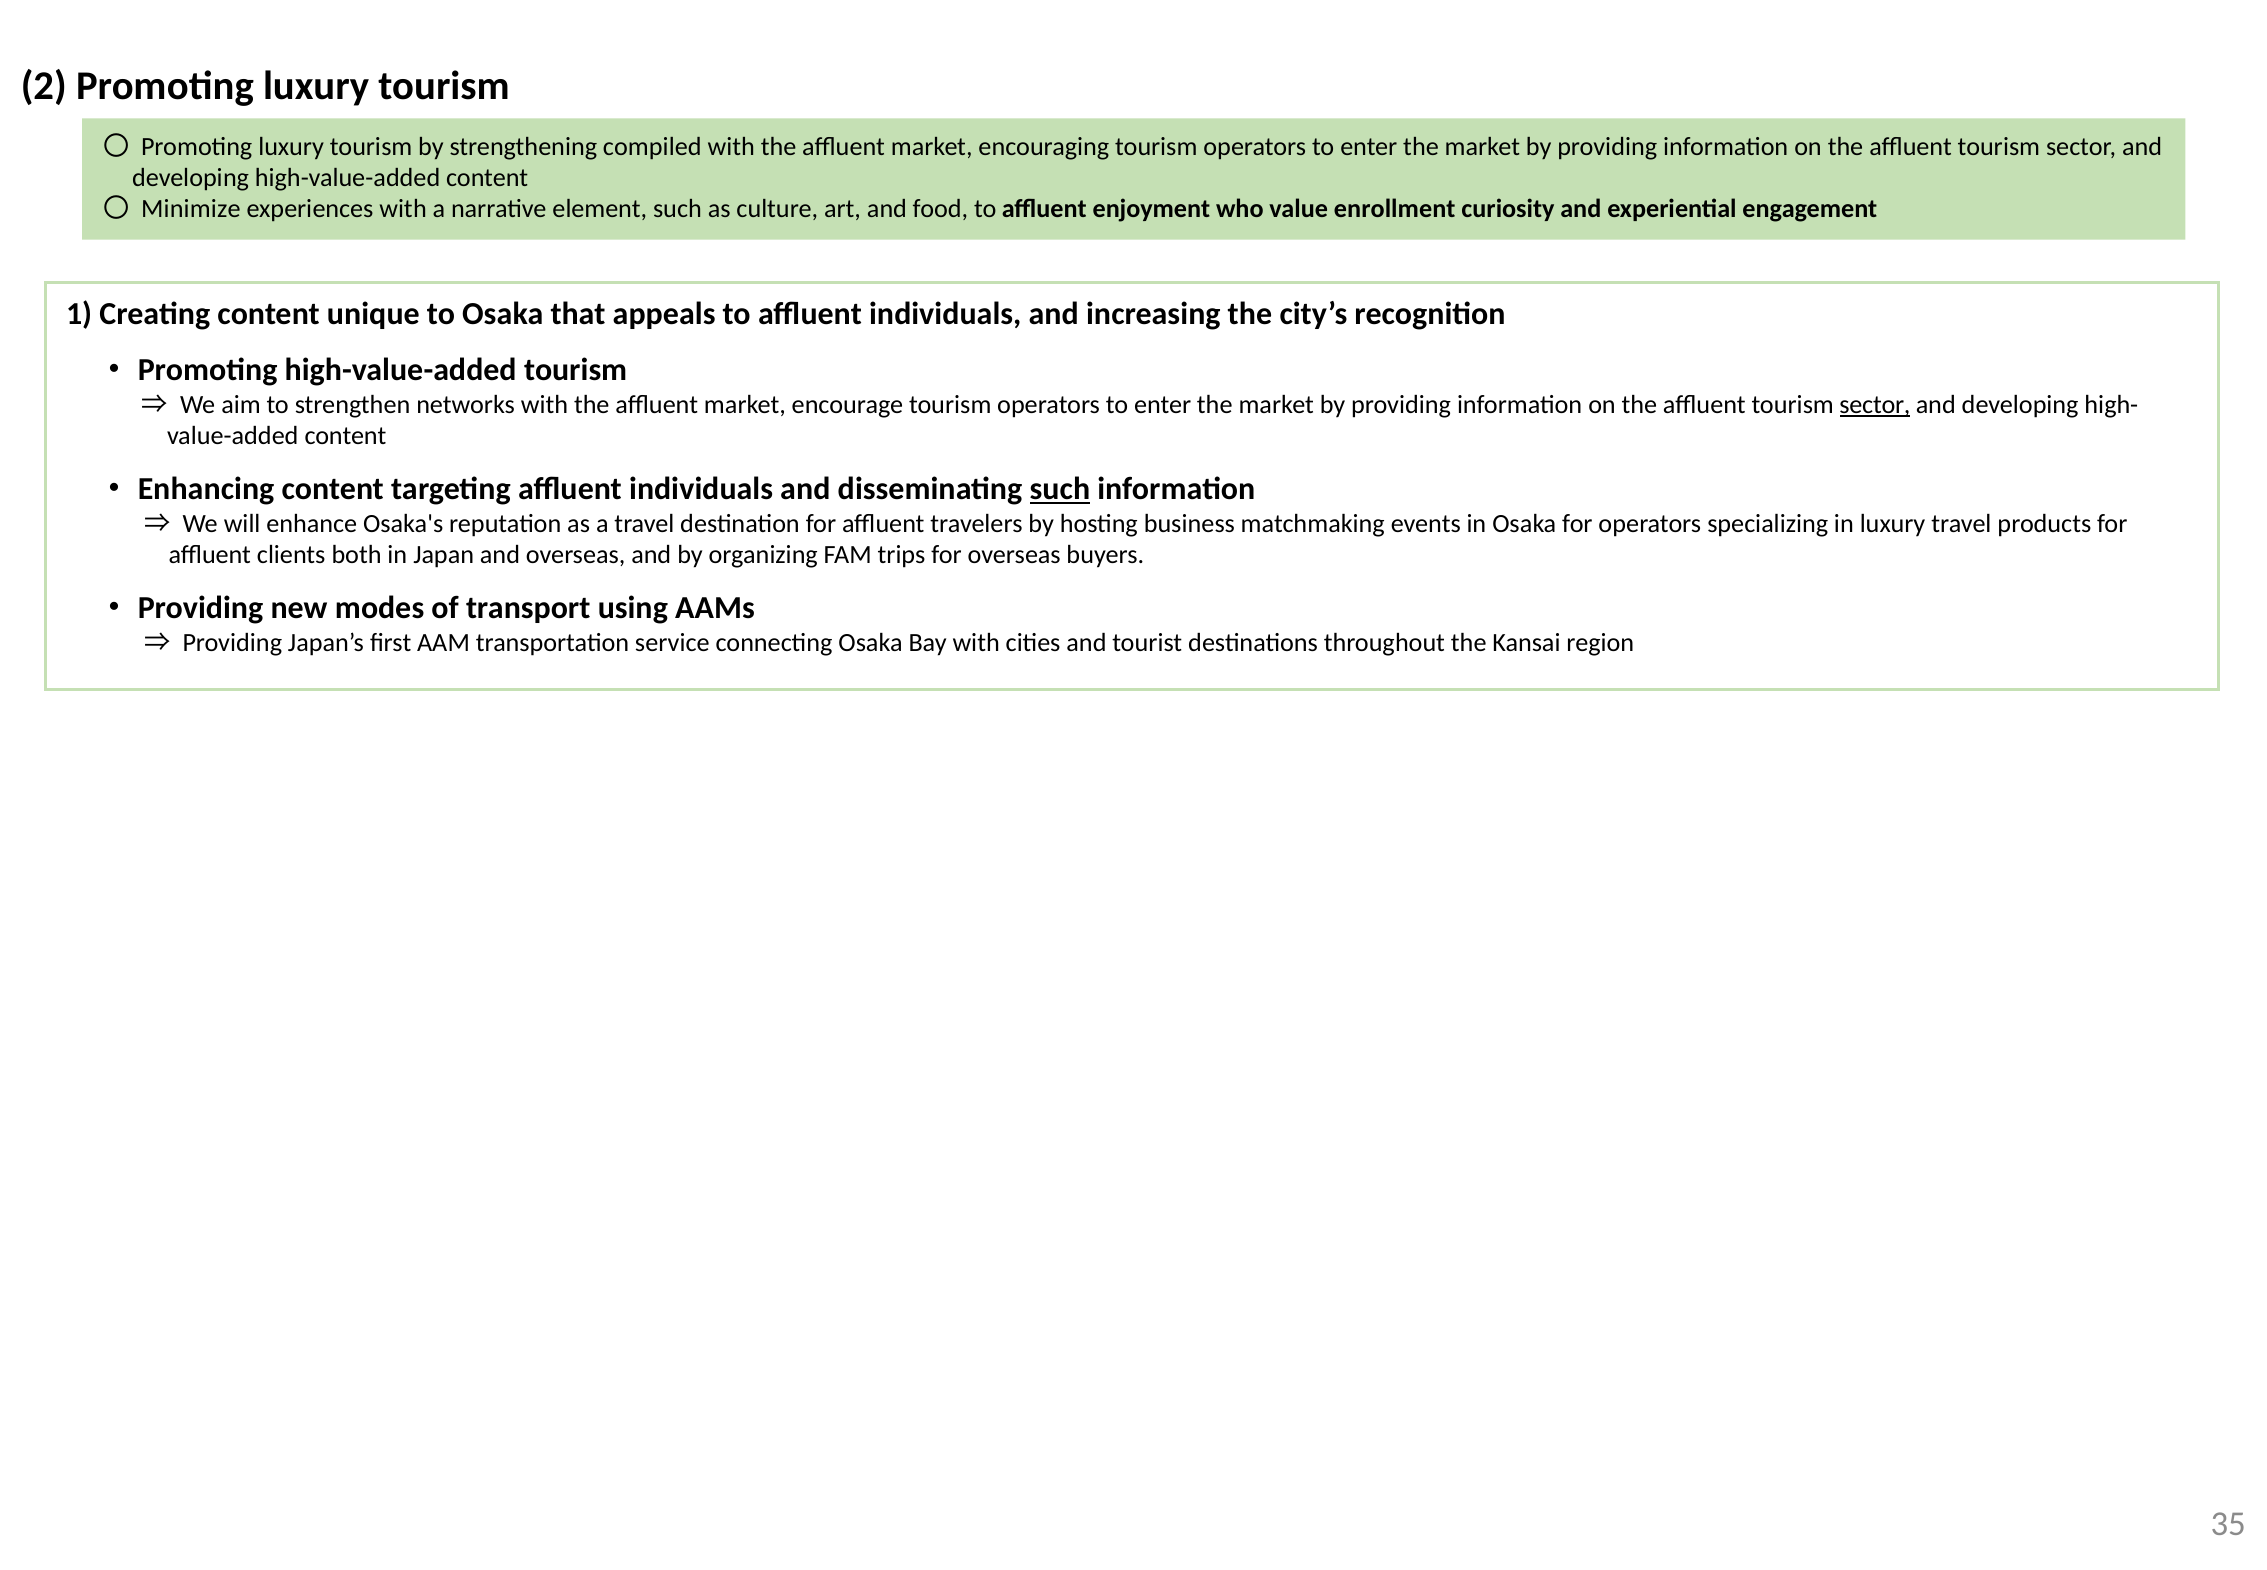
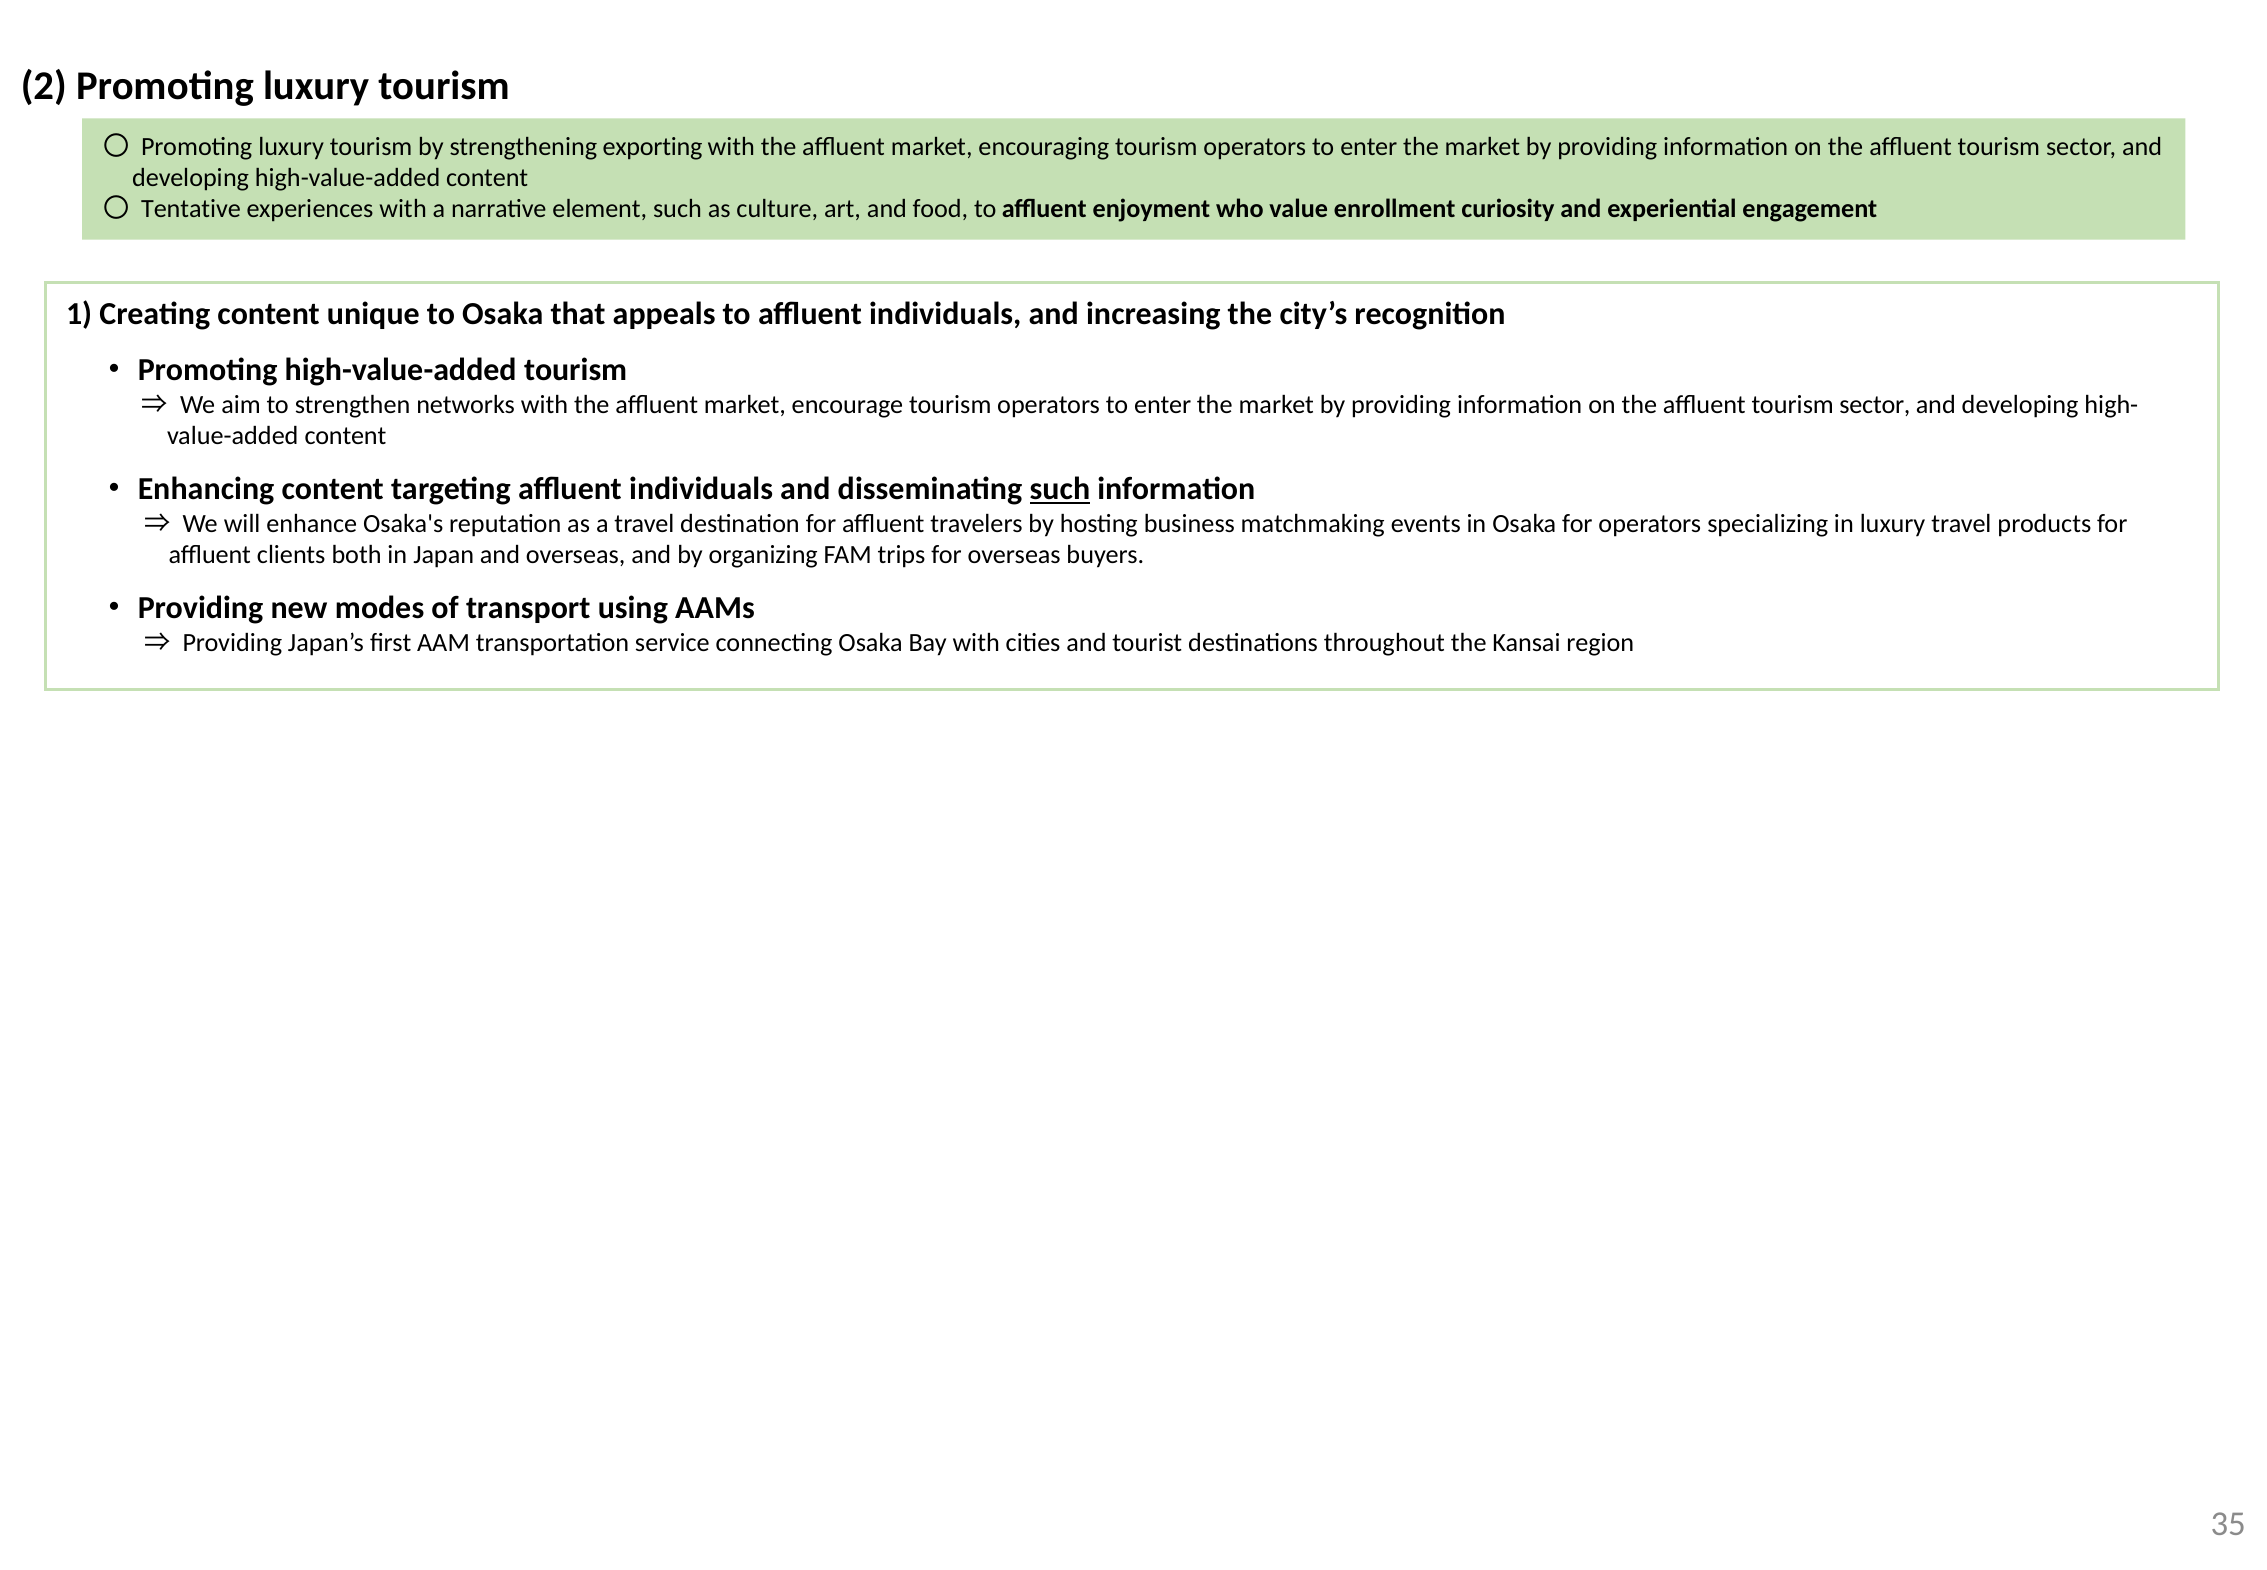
compiled: compiled -> exporting
Minimize: Minimize -> Tentative
sector at (1875, 405) underline: present -> none
